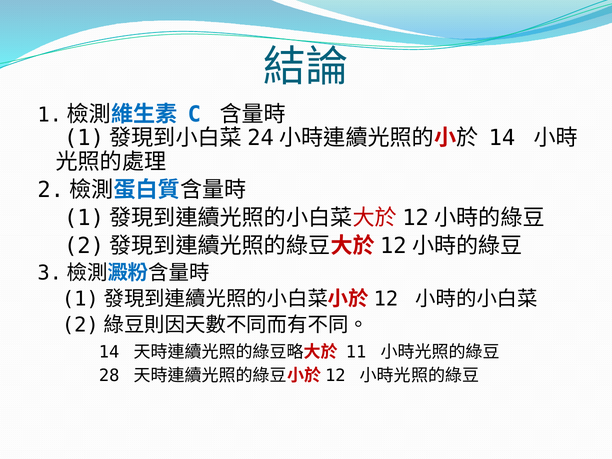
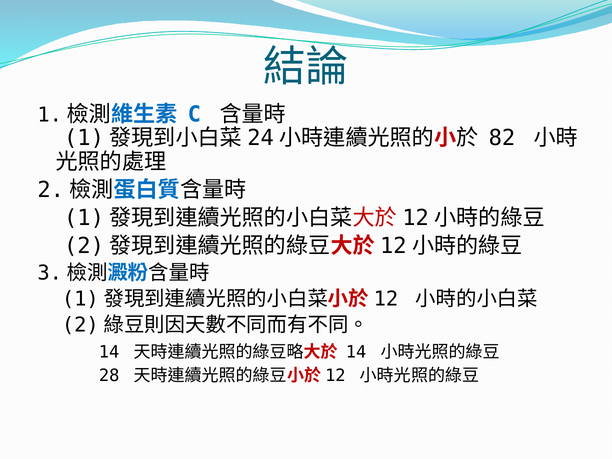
14 at (502, 138): 14 -> 82
11 at (356, 352): 11 -> 14
